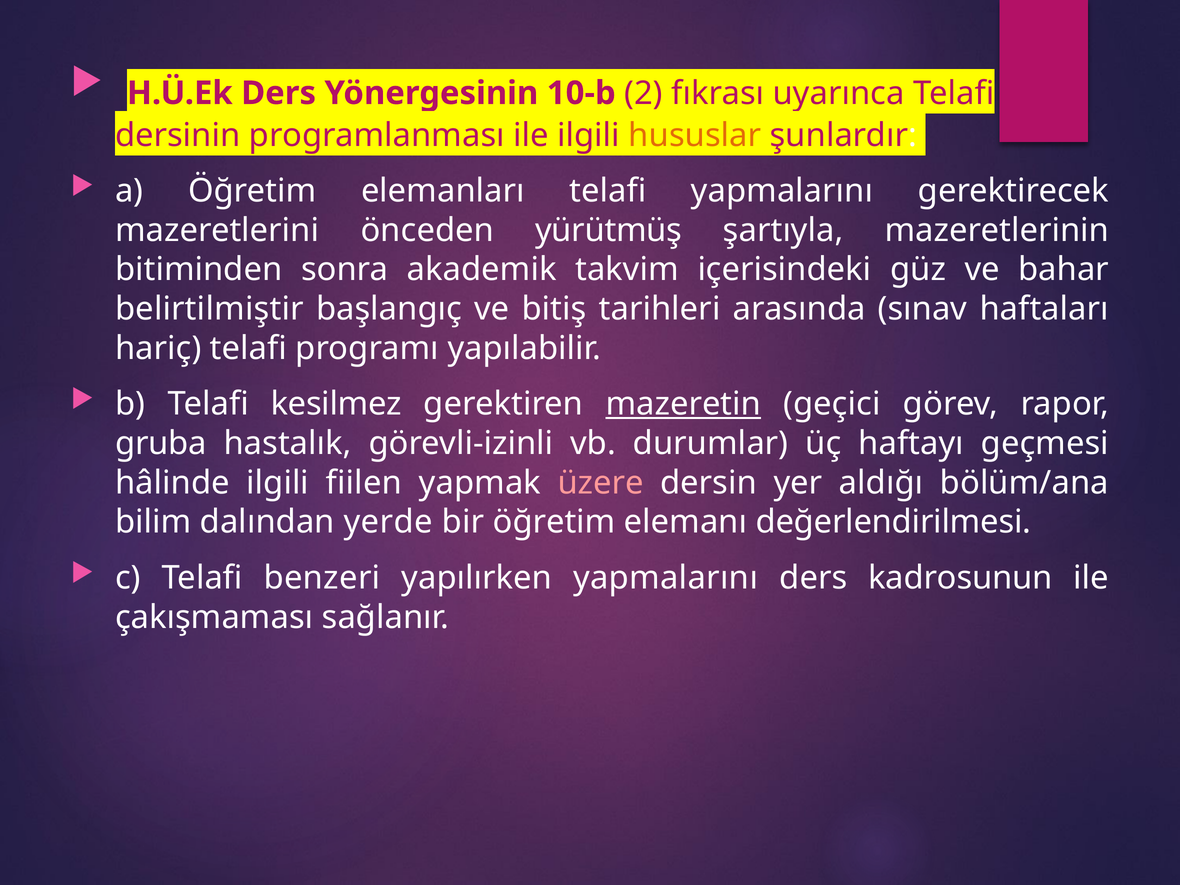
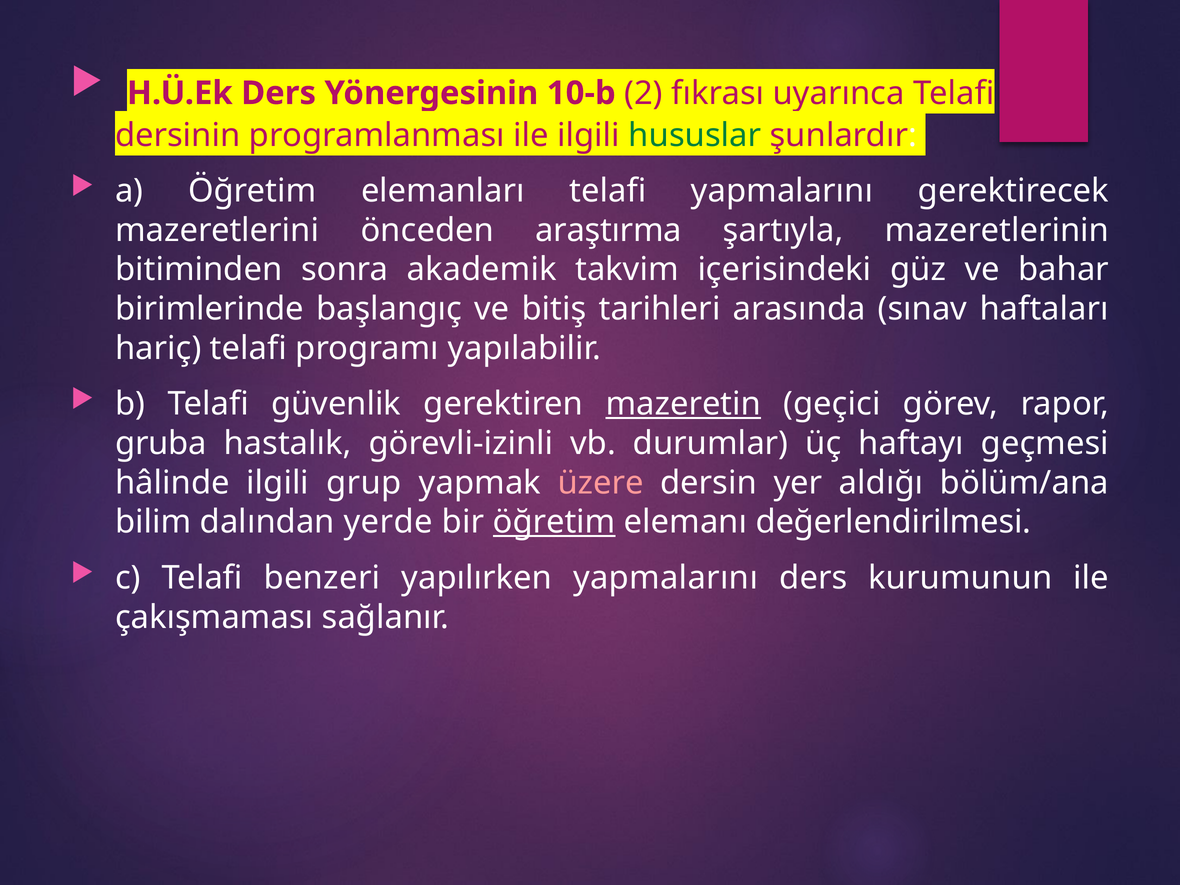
hususlar colour: orange -> green
yürütmüş: yürütmüş -> araştırma
belirtilmiştir: belirtilmiştir -> birimlerinde
kesilmez: kesilmez -> güvenlik
fiilen: fiilen -> grup
öğretim at (554, 522) underline: none -> present
kadrosunun: kadrosunun -> kurumunun
